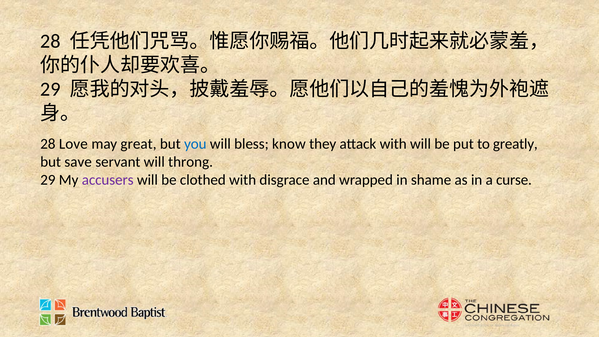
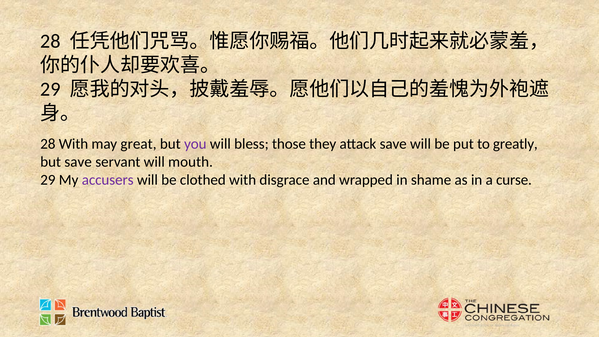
28 Love: Love -> With
you colour: blue -> purple
know: know -> those
attack with: with -> save
throng: throng -> mouth
